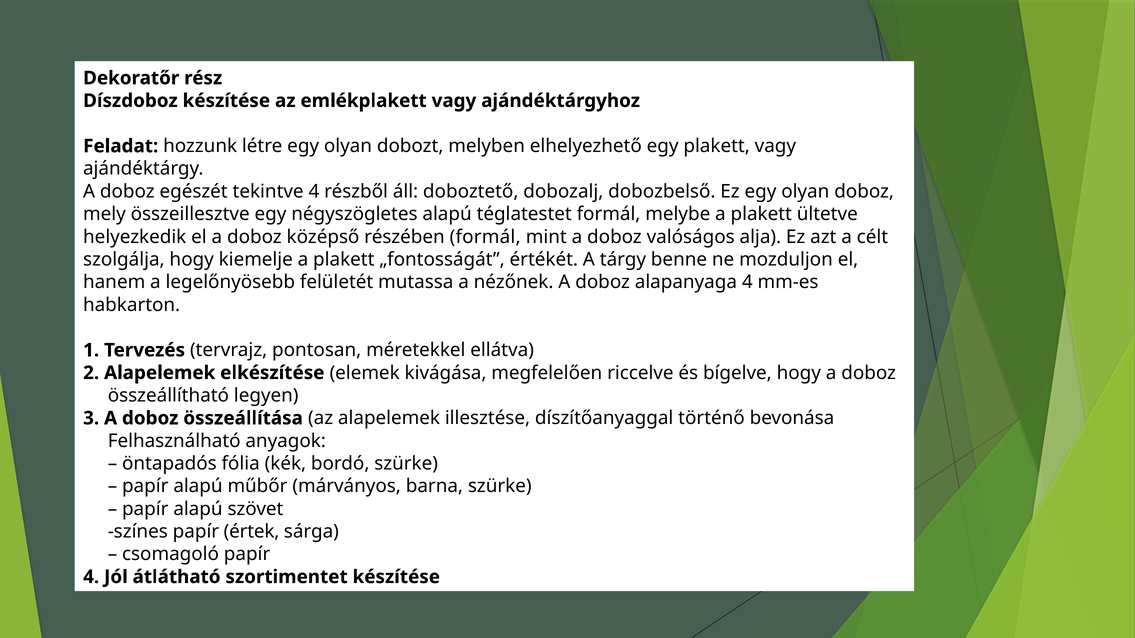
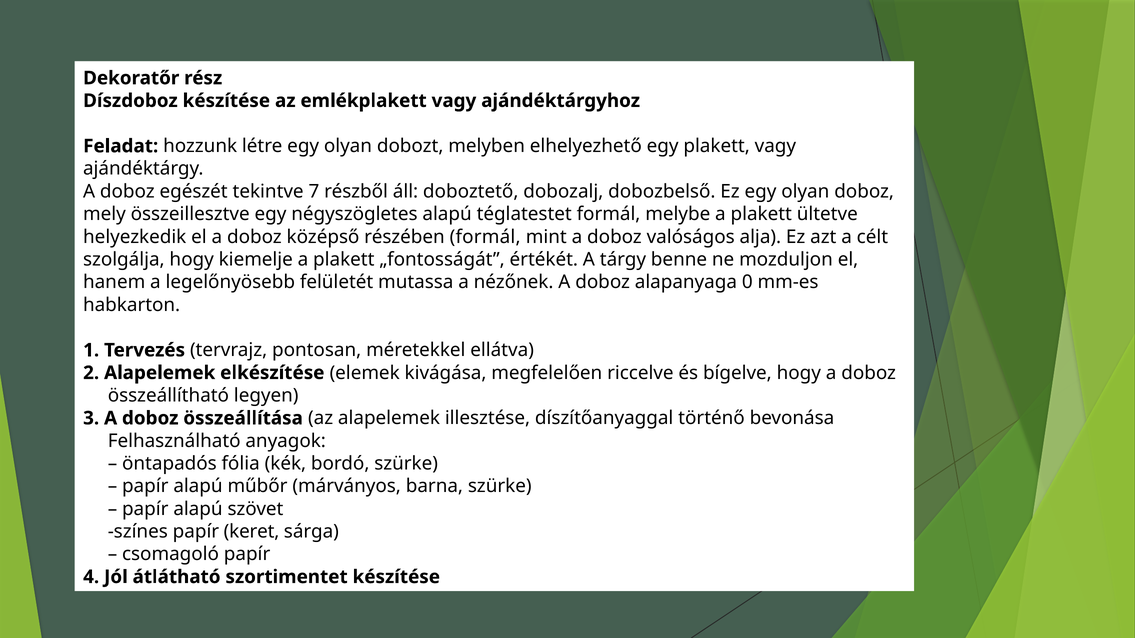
tekintve 4: 4 -> 7
alapanyaga 4: 4 -> 0
értek: értek -> keret
